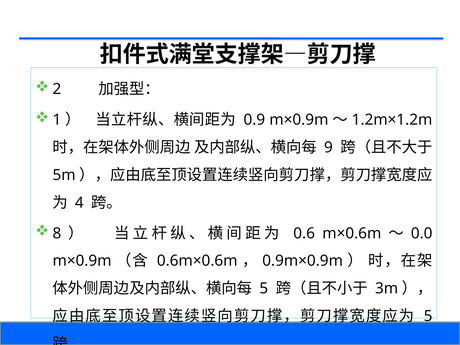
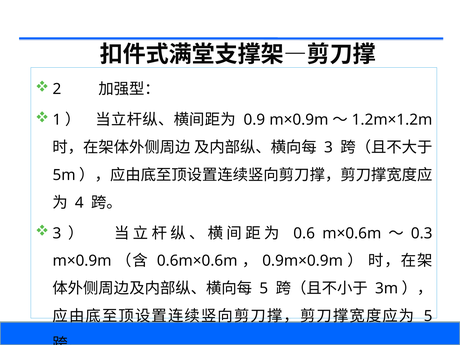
9 at (328, 147): 9 -> 3
8 at (57, 233): 8 -> 3
0.0: 0.0 -> 0.3
